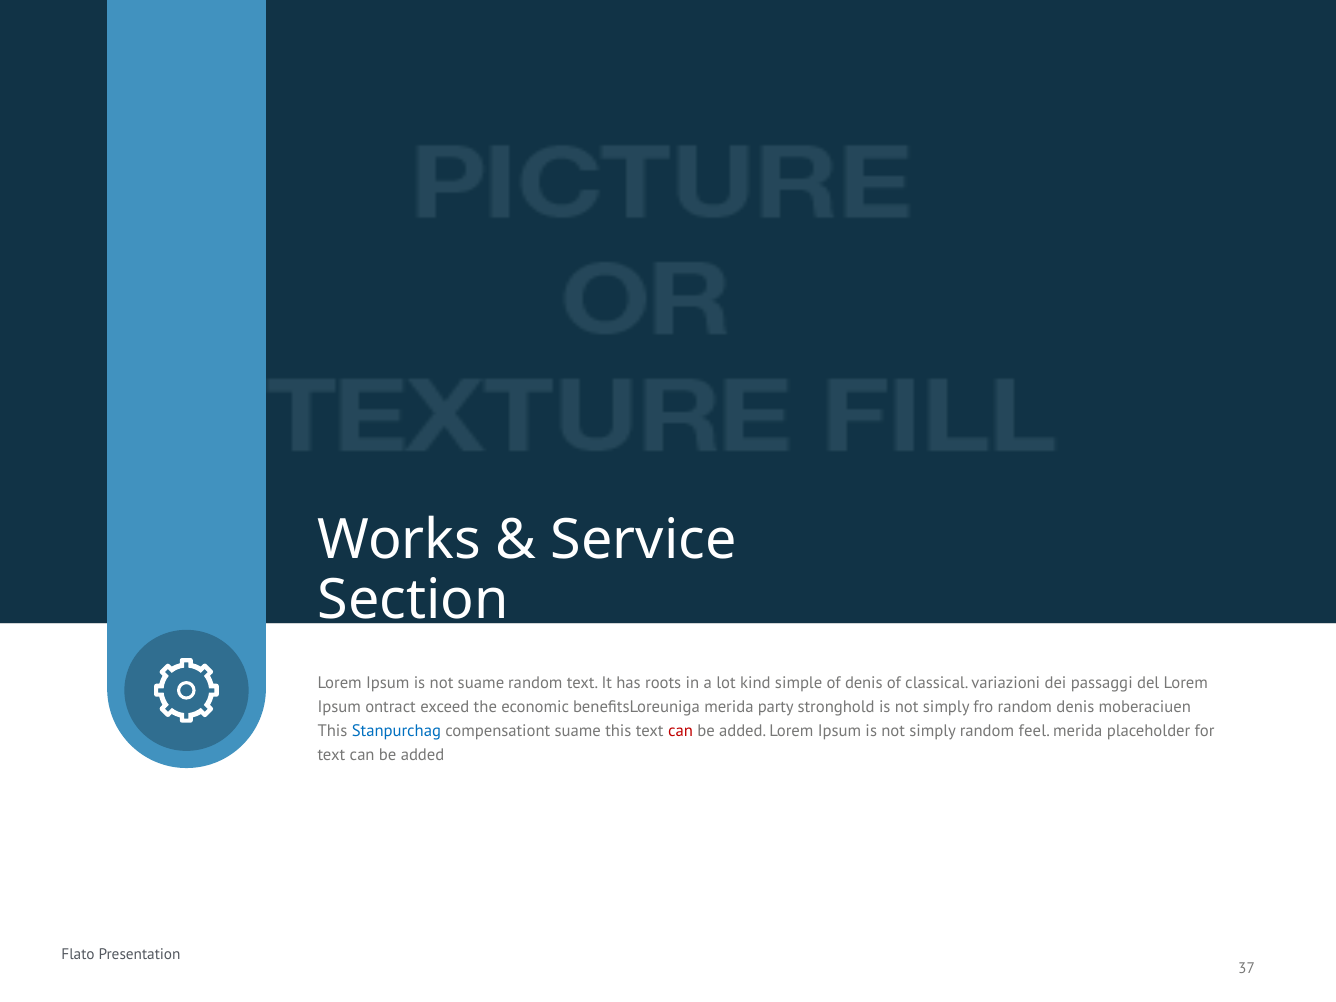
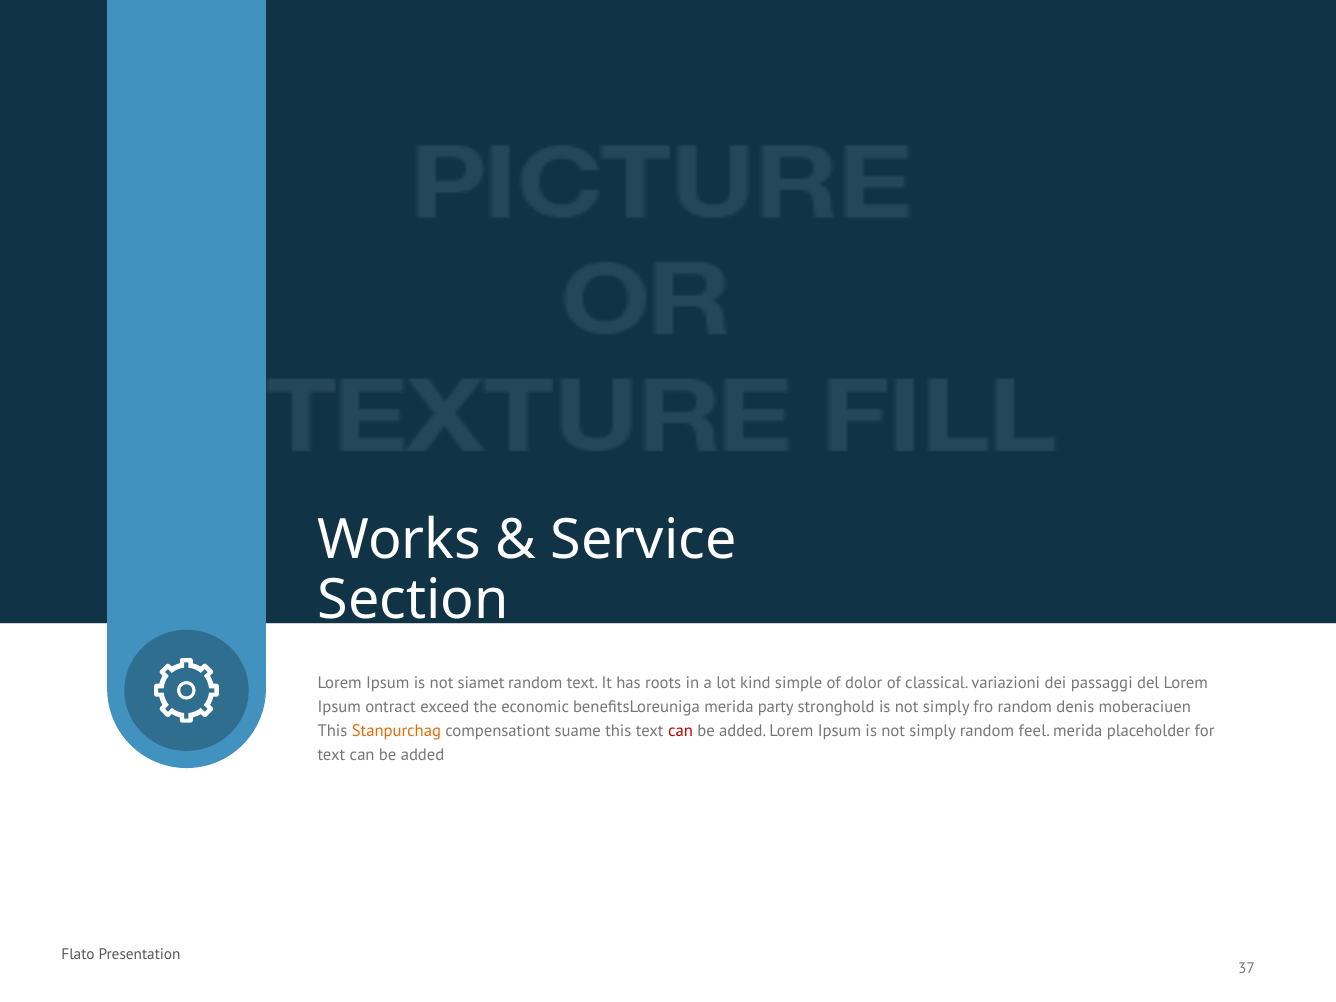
not suame: suame -> siamet
of denis: denis -> dolor
Stanpurchag colour: blue -> orange
